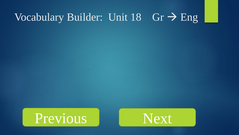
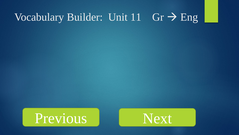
18: 18 -> 11
